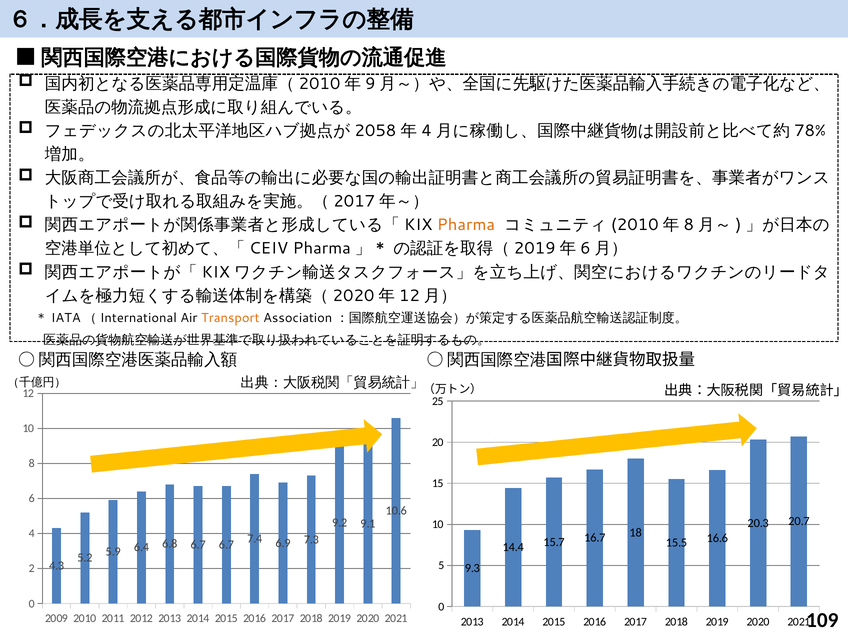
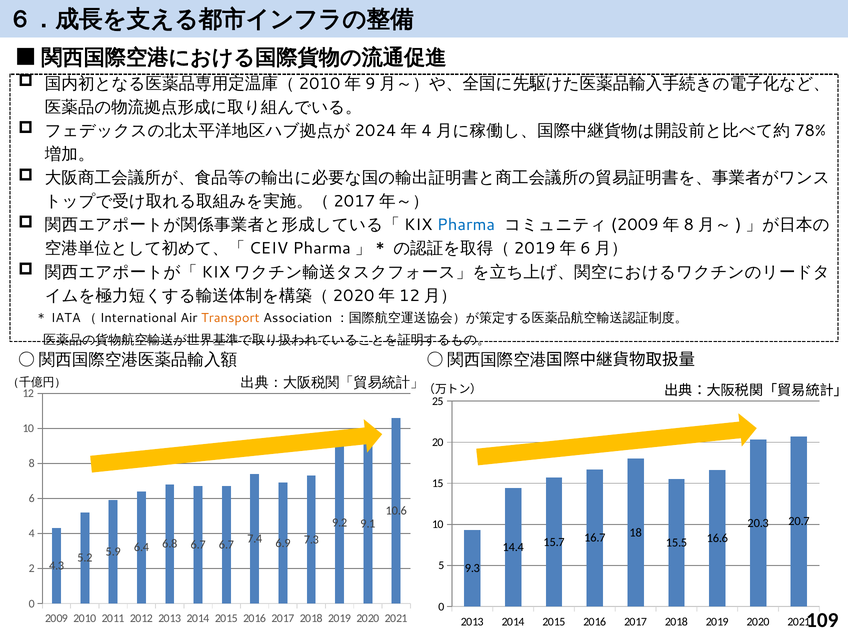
2058: 2058 -> 2024
Pharma colour: orange -> blue
2010 at (635, 225): 2010 -> 2009
